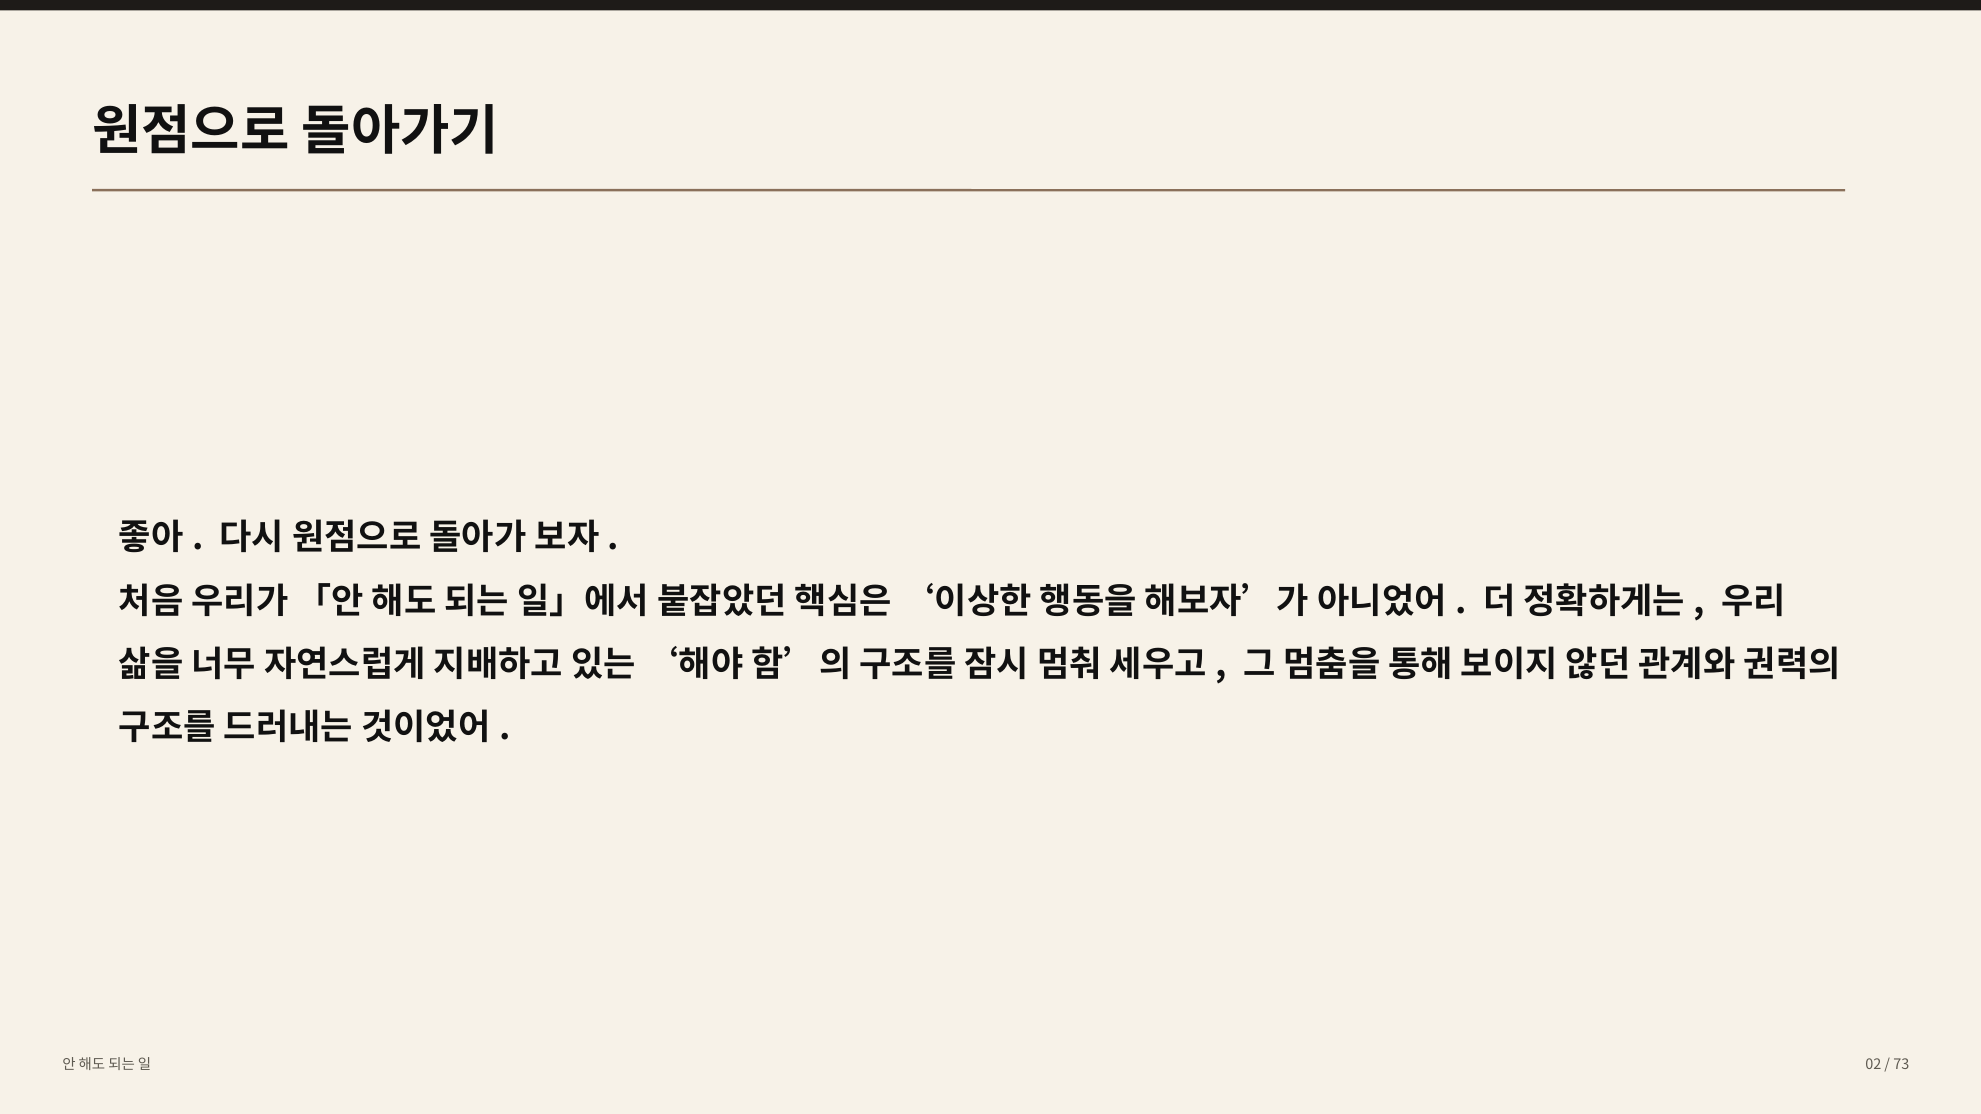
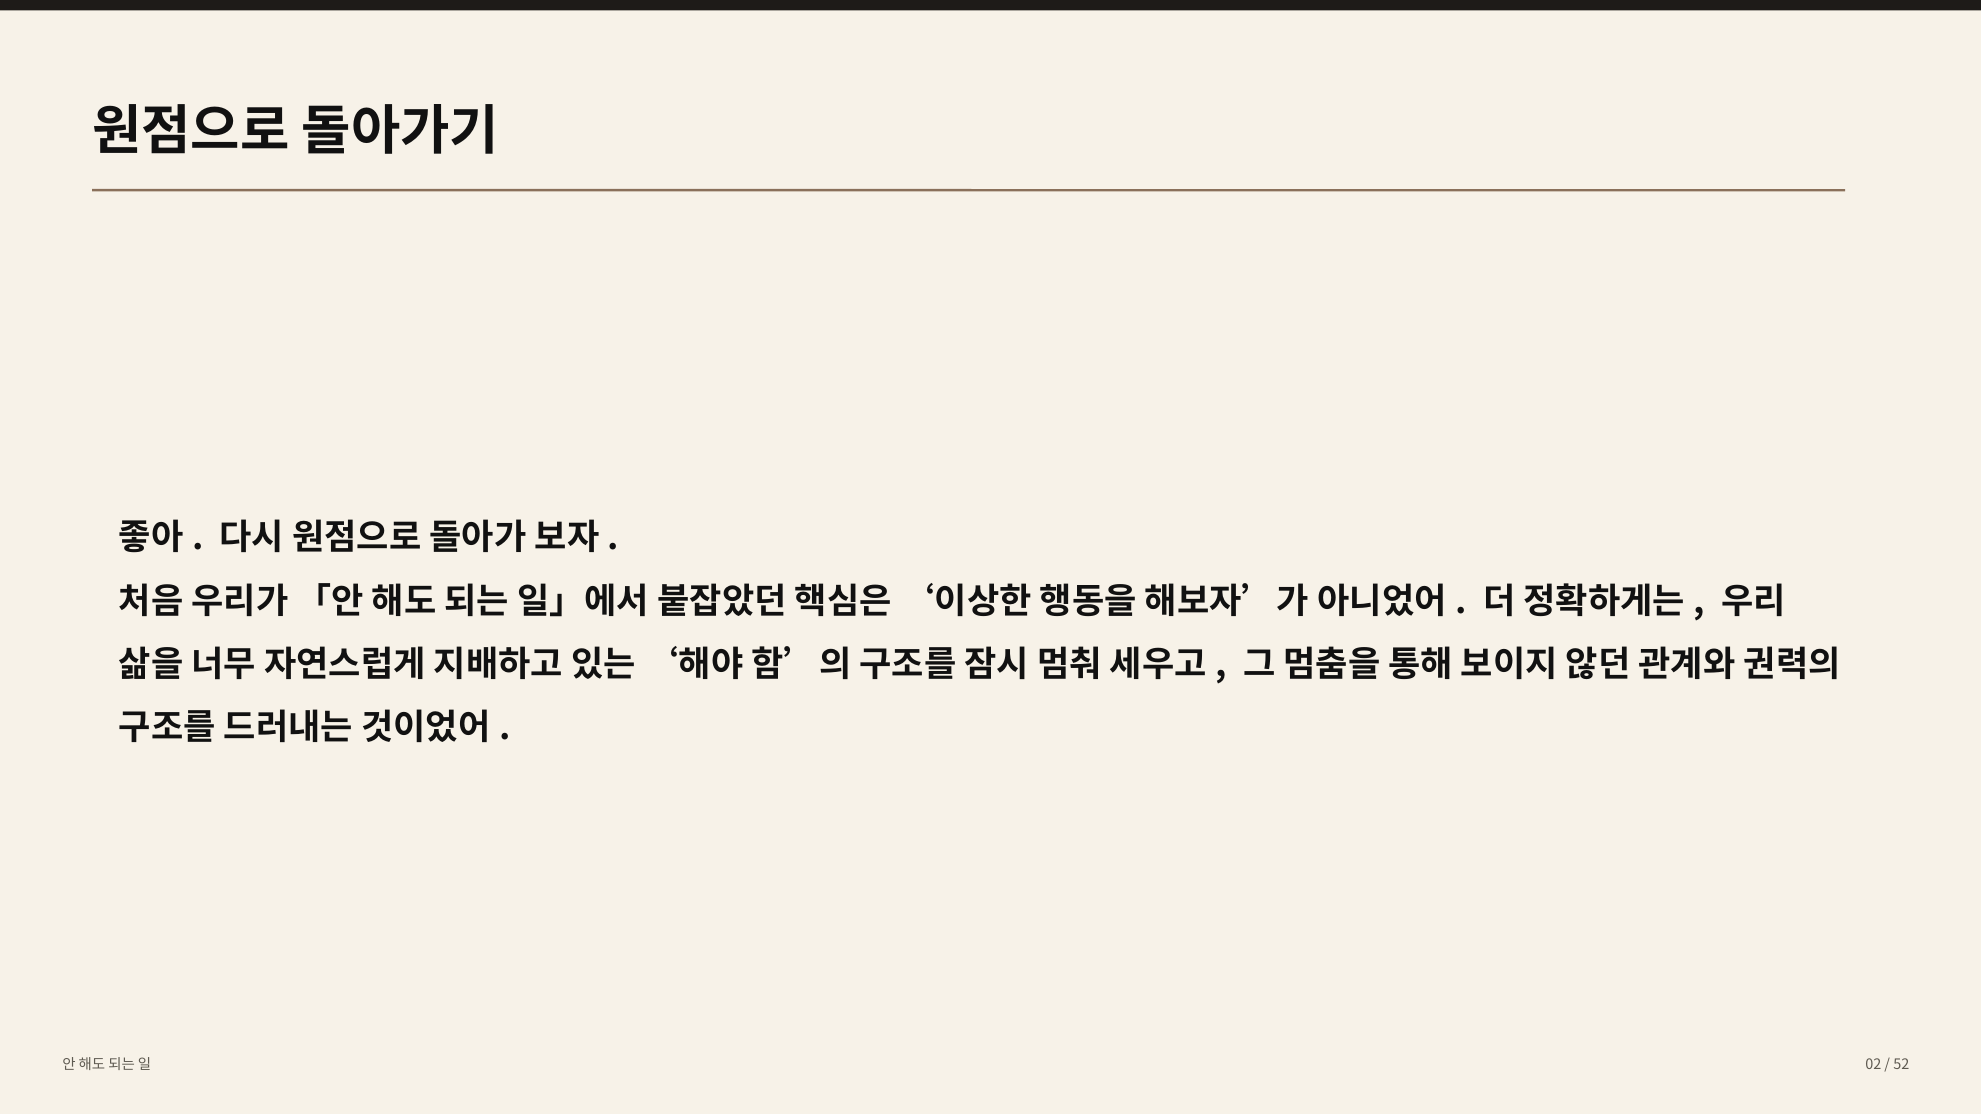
73: 73 -> 52
